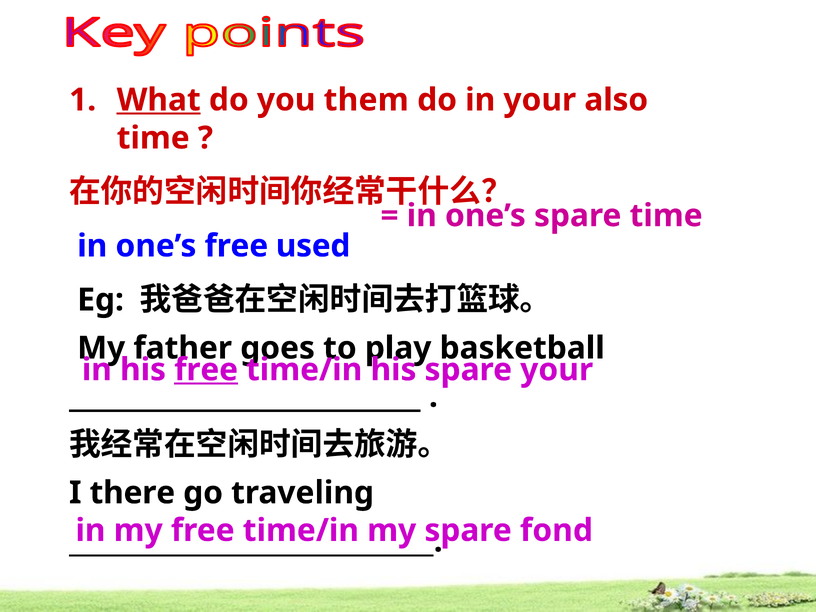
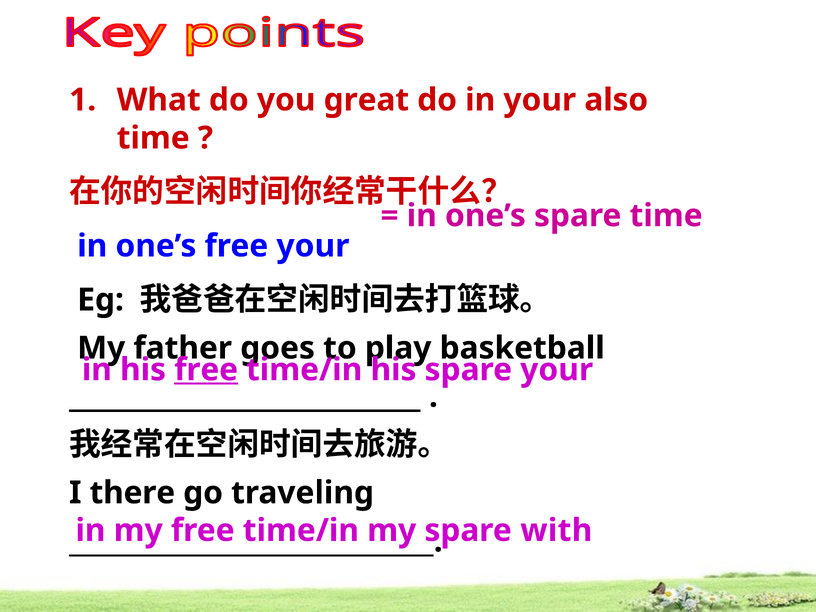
What underline: present -> none
them: them -> great
free used: used -> your
fond: fond -> with
